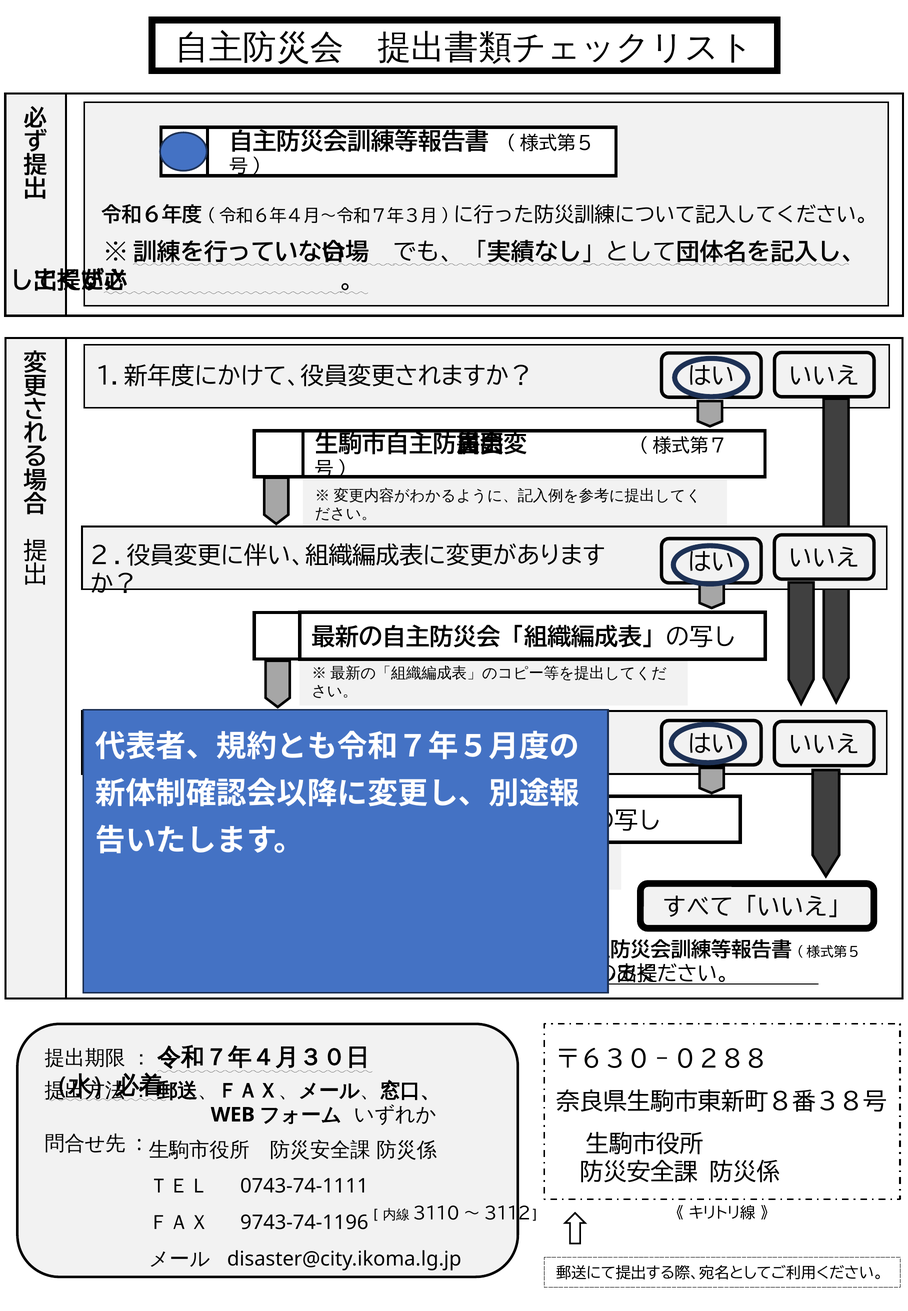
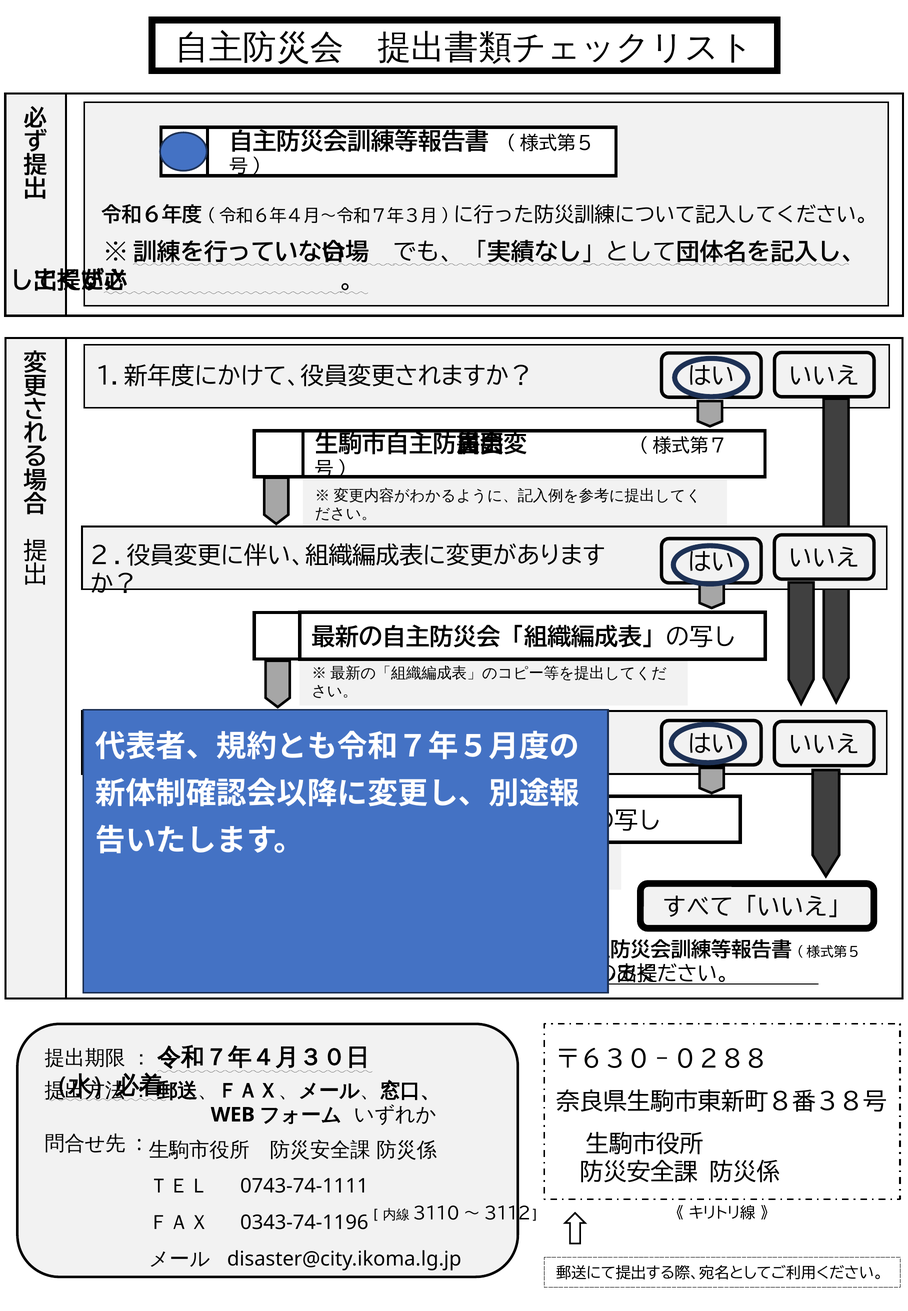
9743-74-1196: 9743-74-1196 -> 0343-74-1196
